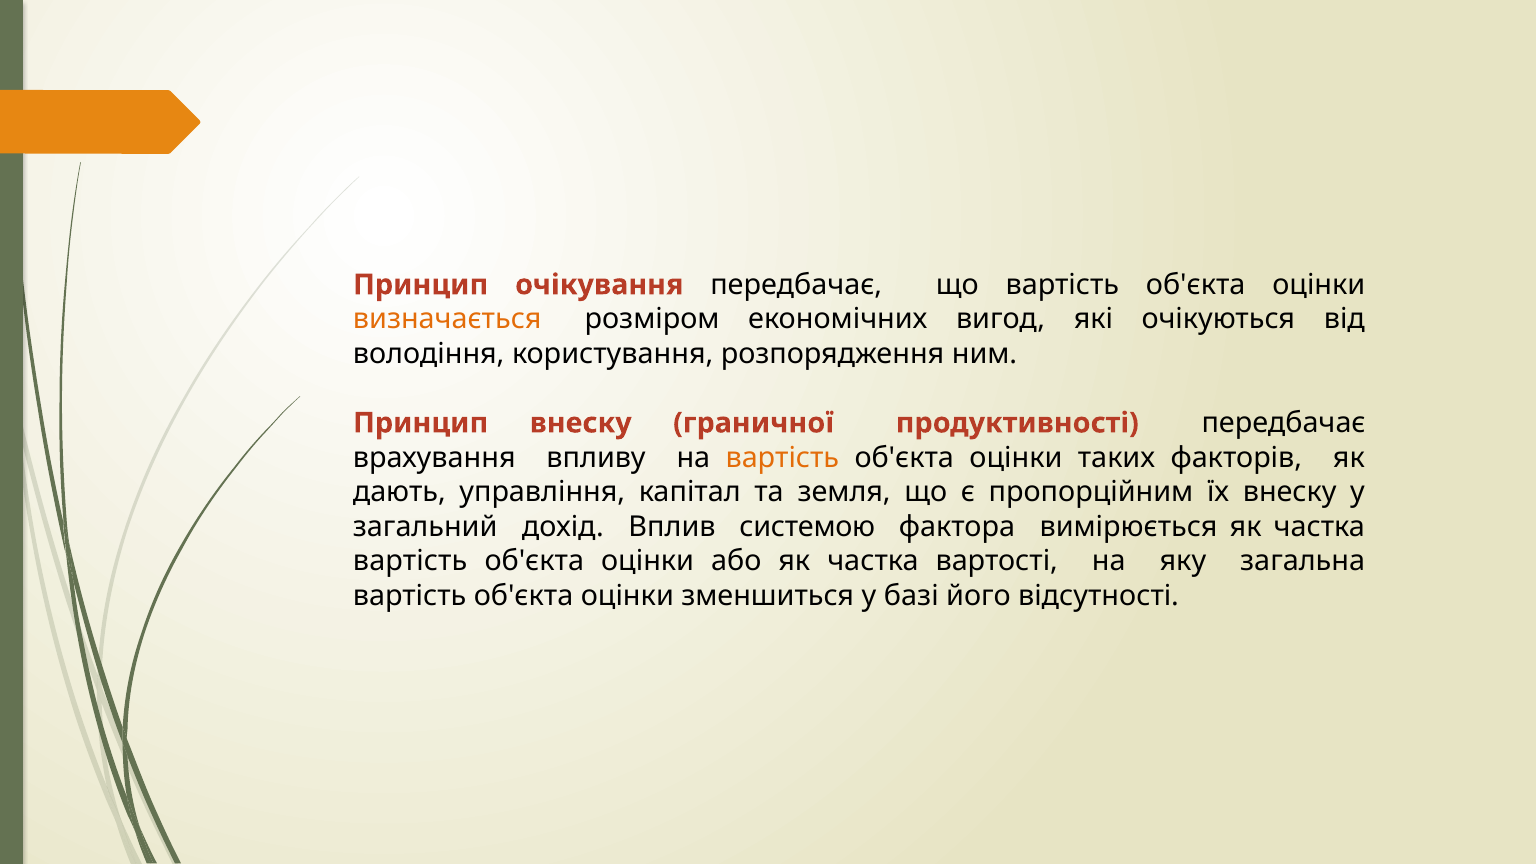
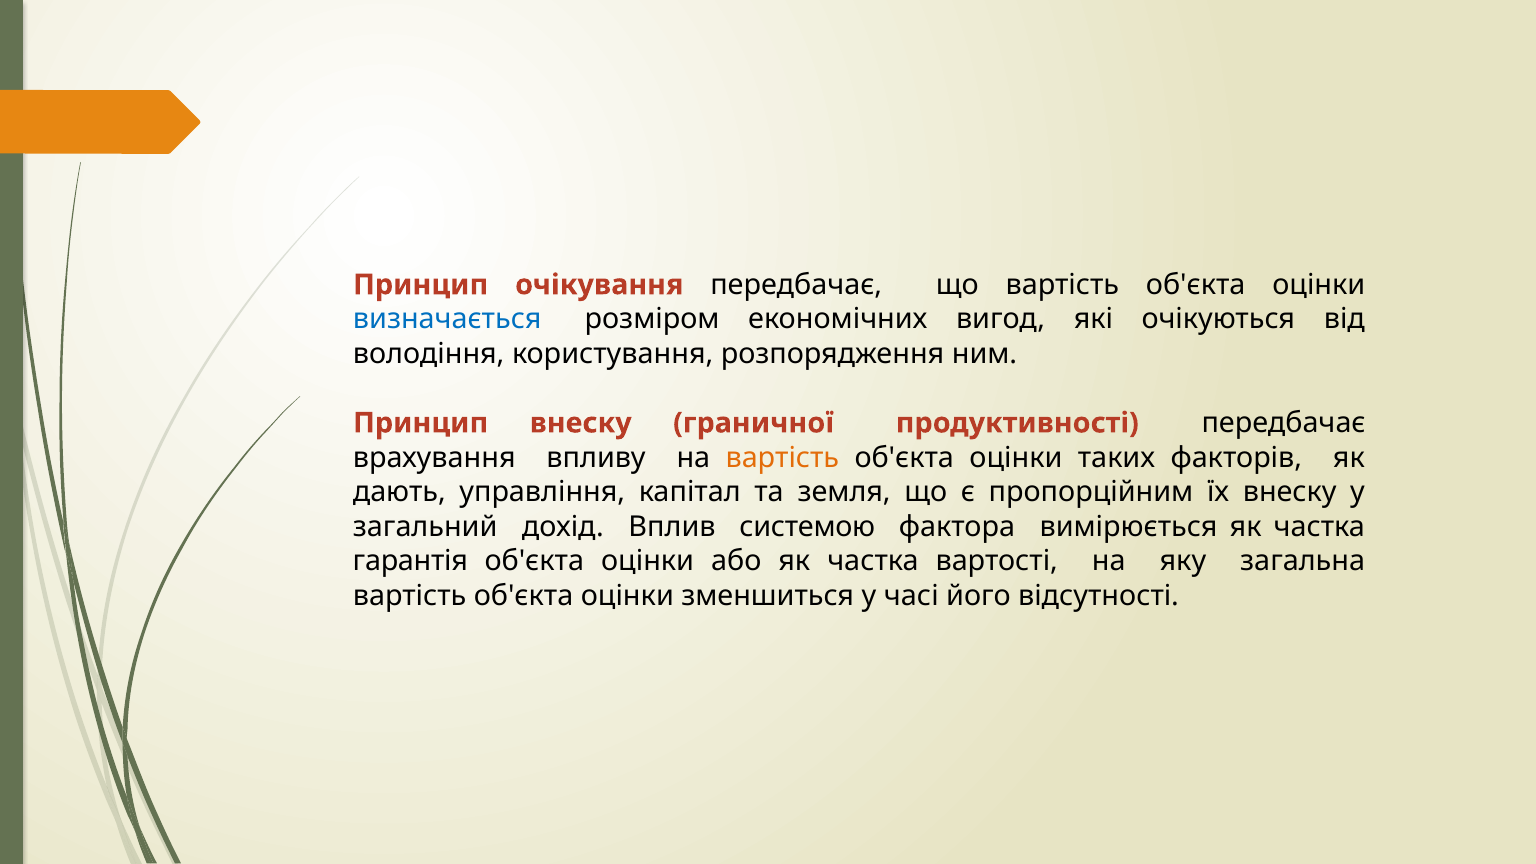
визначається colour: orange -> blue
вартість at (410, 561): вартість -> гарантія
базі: базі -> часі
